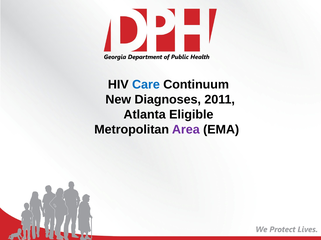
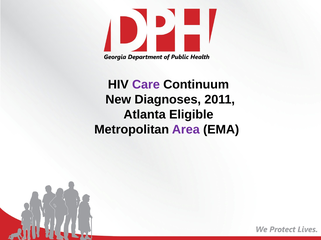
Care colour: blue -> purple
